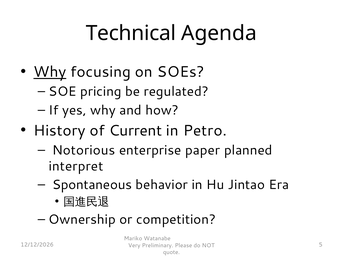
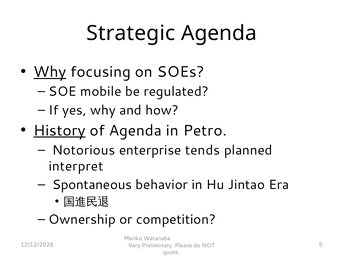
Technical: Technical -> Strategic
pricing: pricing -> mobile
History underline: none -> present
of Current: Current -> Agenda
paper: paper -> tends
